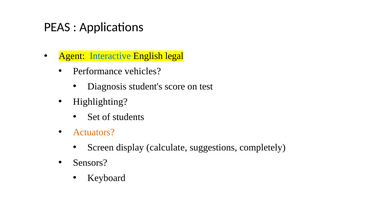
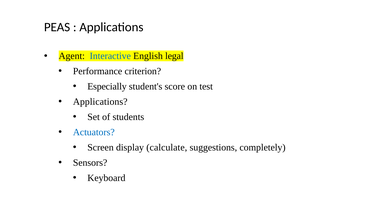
vehicles: vehicles -> criterion
Diagnosis: Diagnosis -> Especially
Highlighting at (100, 102): Highlighting -> Applications
Actuators colour: orange -> blue
